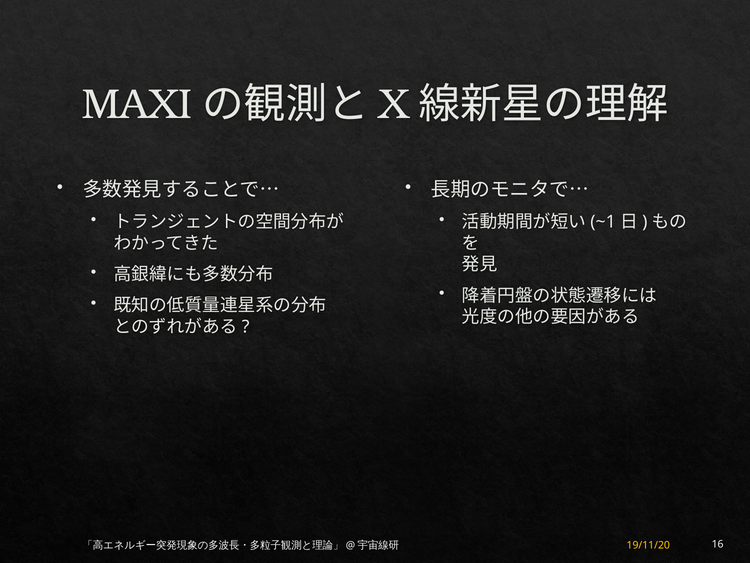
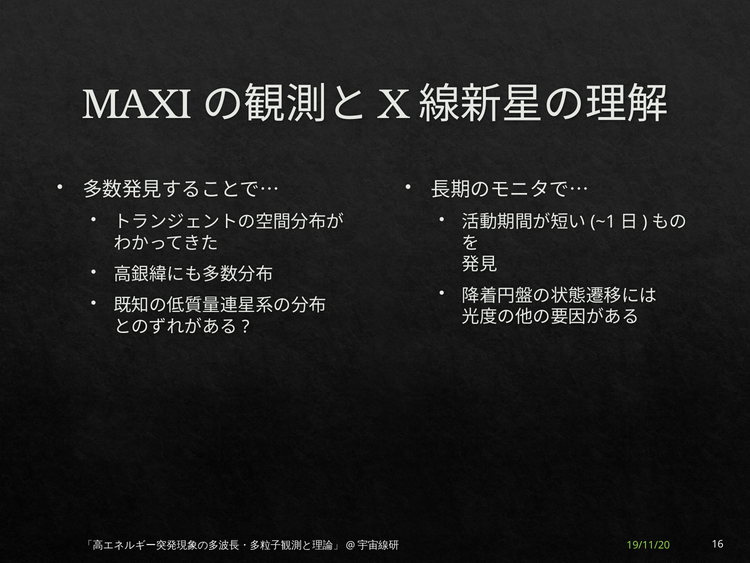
19/11/20 colour: yellow -> light green
